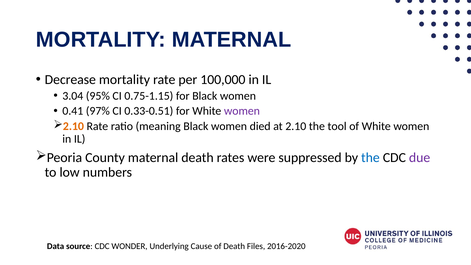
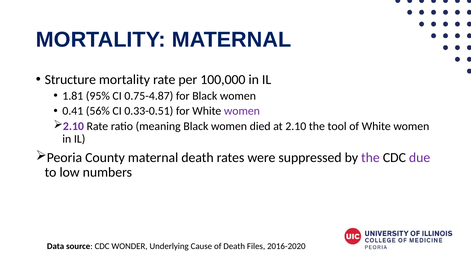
Decrease: Decrease -> Structure
3.04: 3.04 -> 1.81
0.75-1.15: 0.75-1.15 -> 0.75-4.87
97%: 97% -> 56%
2.10 at (73, 126) colour: orange -> purple
the at (370, 158) colour: blue -> purple
